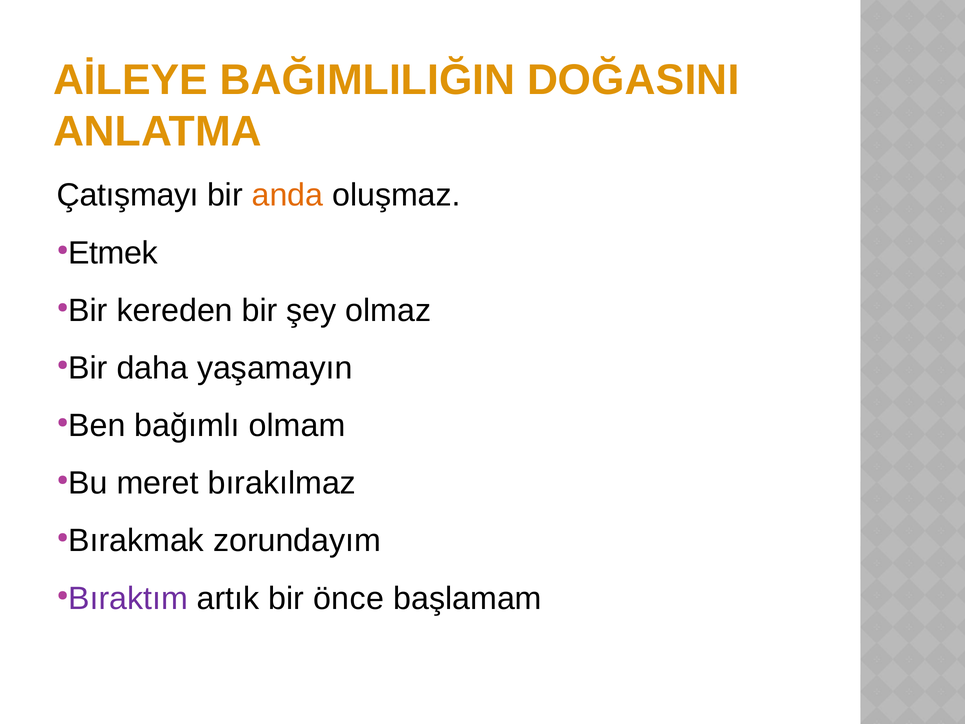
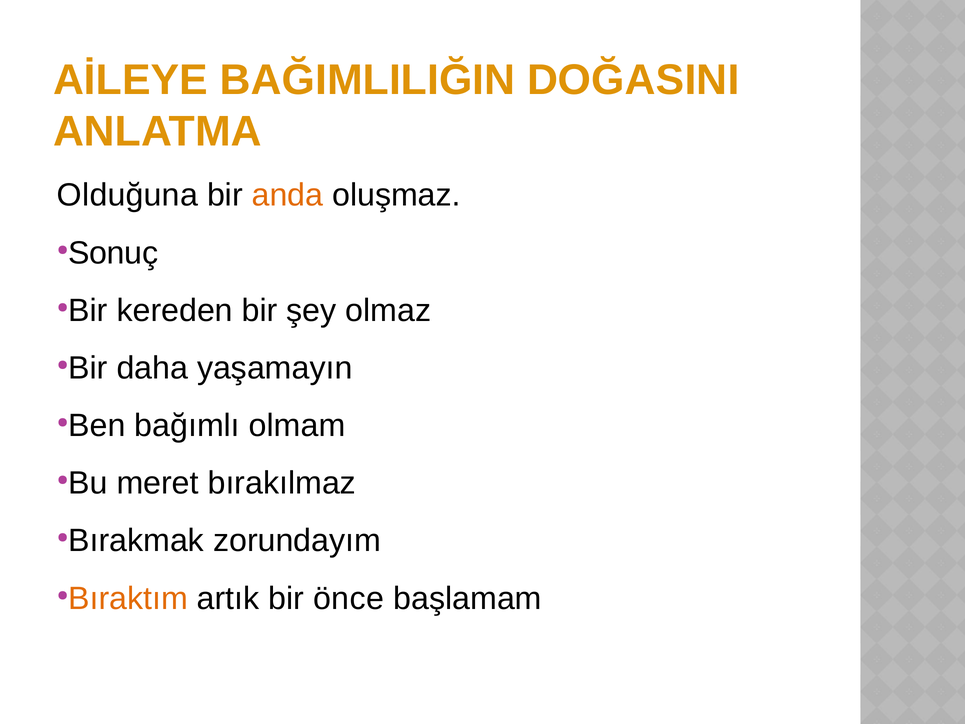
Çatışmayı: Çatışmayı -> Olduğuna
Etmek: Etmek -> Sonuç
Bıraktım colour: purple -> orange
